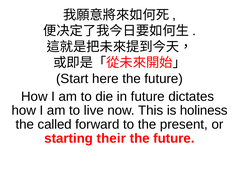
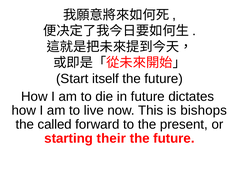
here: here -> itself
holiness: holiness -> bishops
